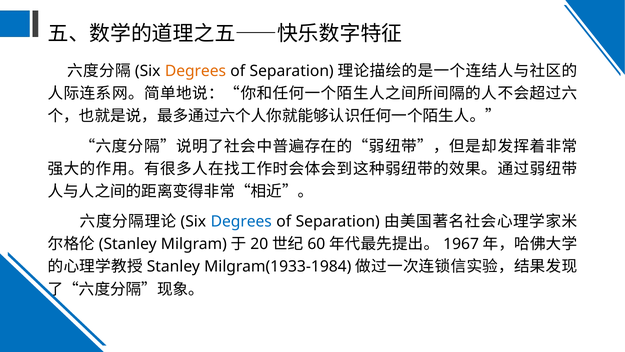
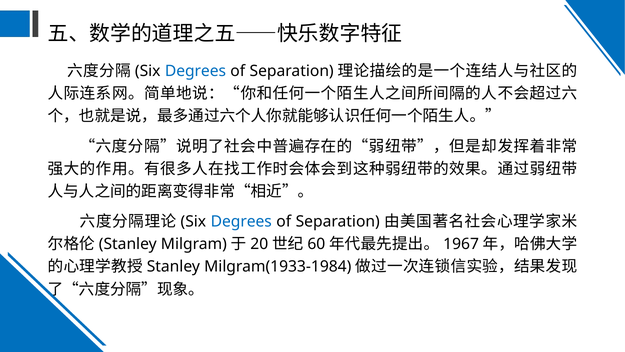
Degrees at (195, 71) colour: orange -> blue
